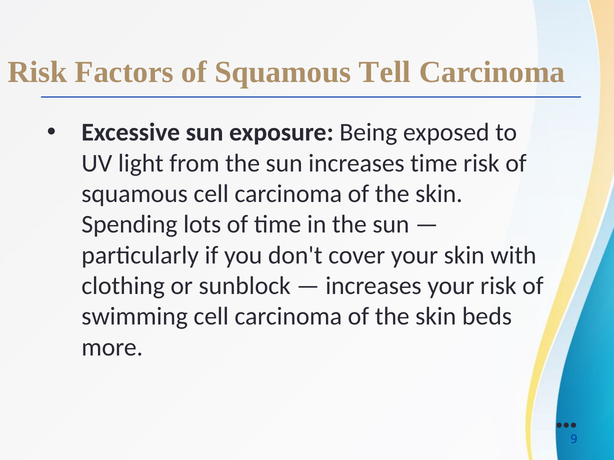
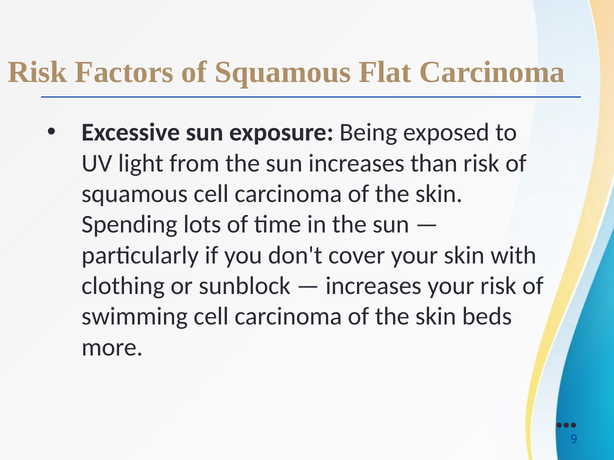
Tell: Tell -> Flat
increases time: time -> than
